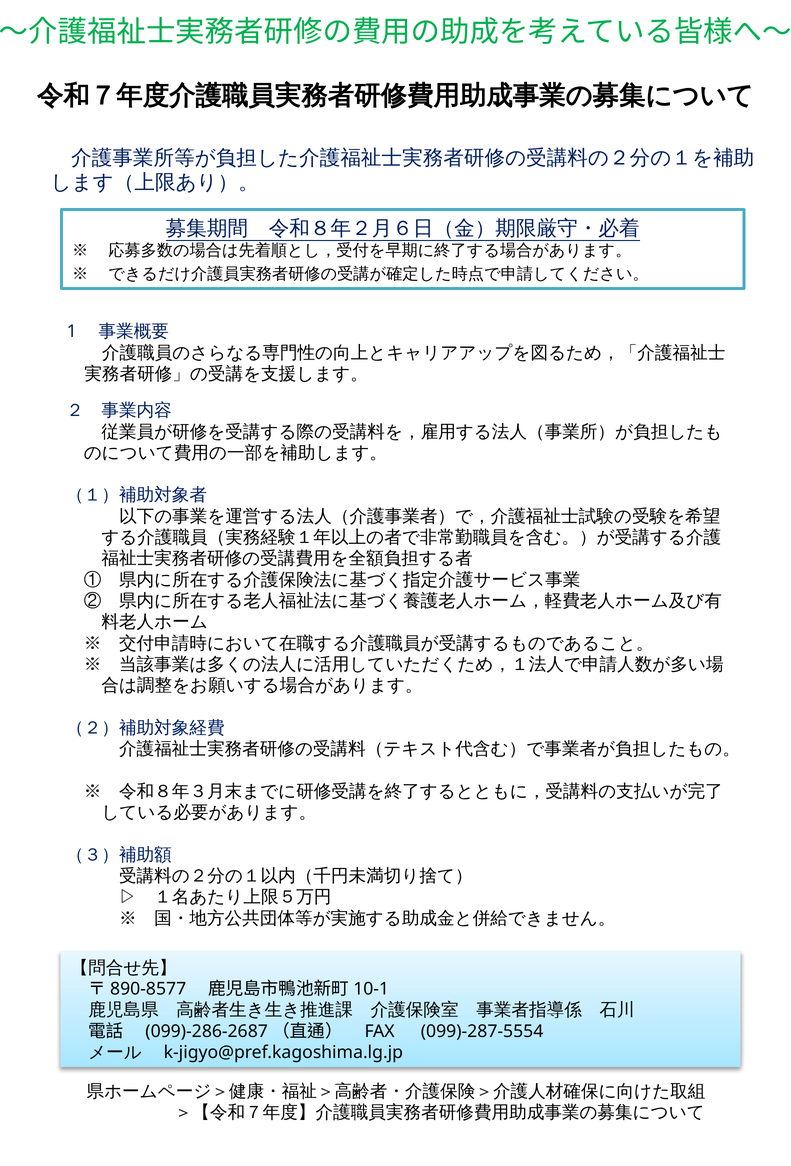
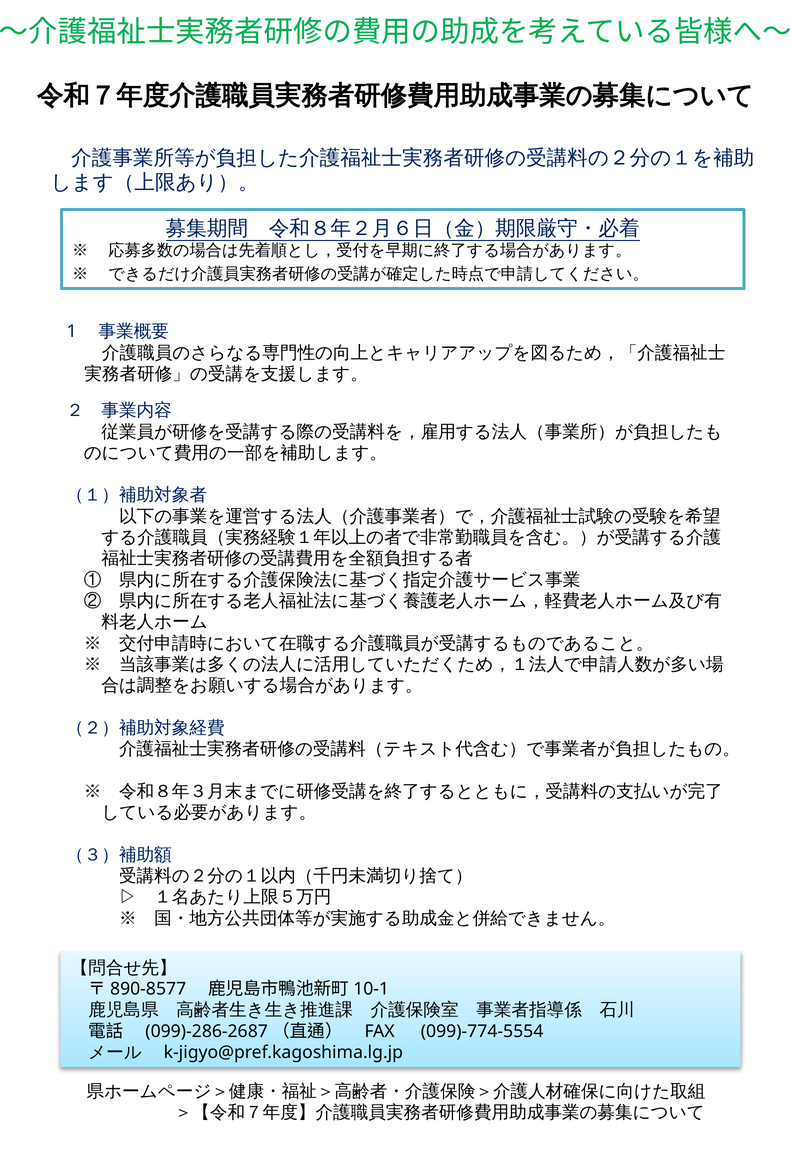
099)-287-5554: 099)-287-5554 -> 099)-774-5554
